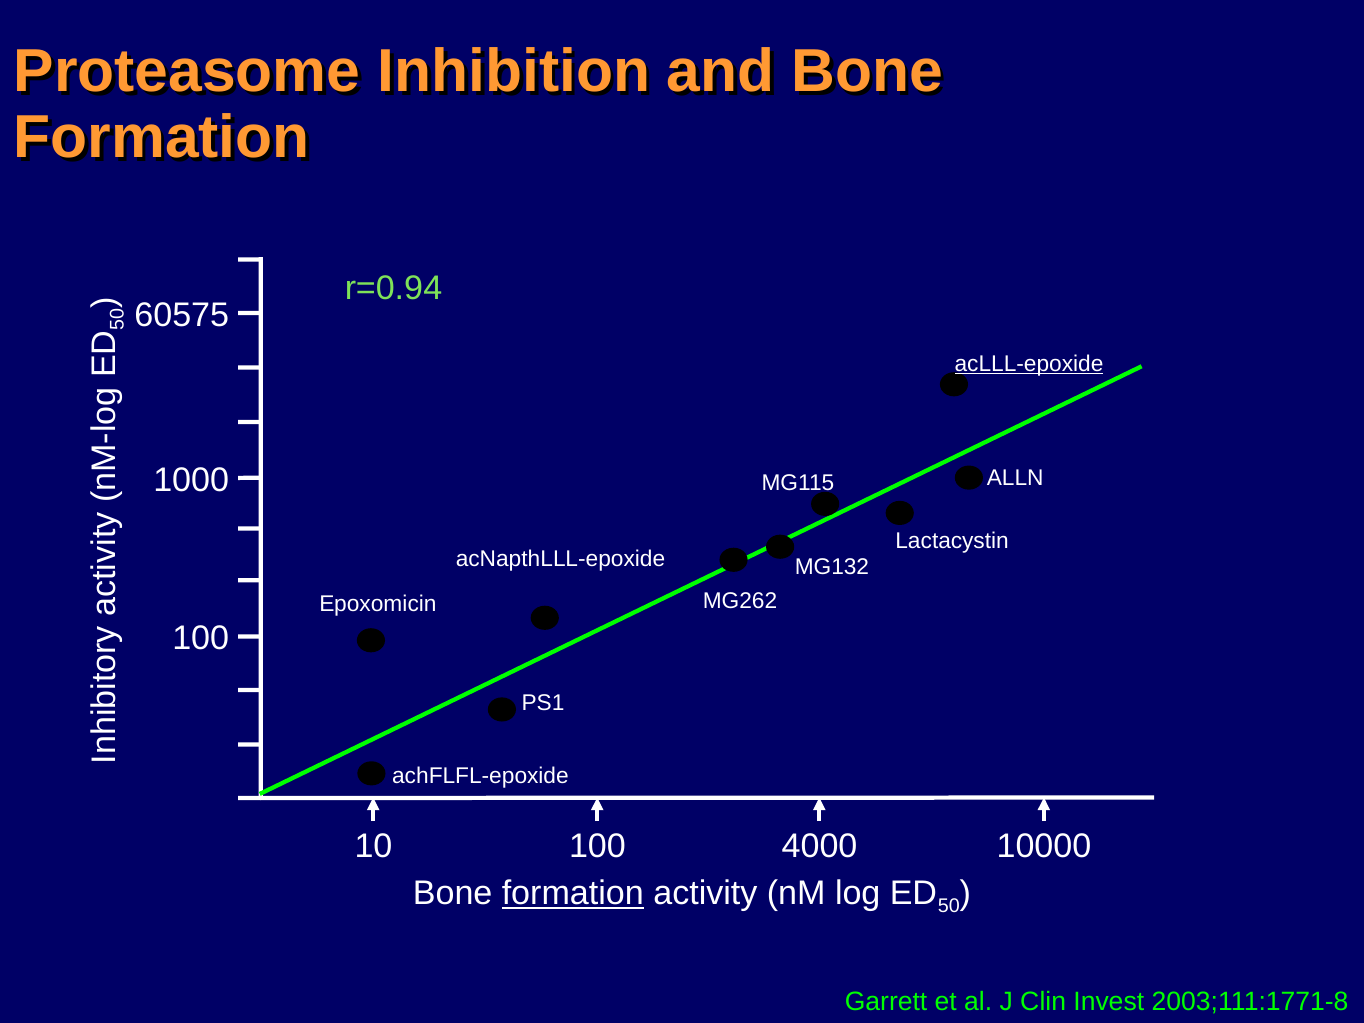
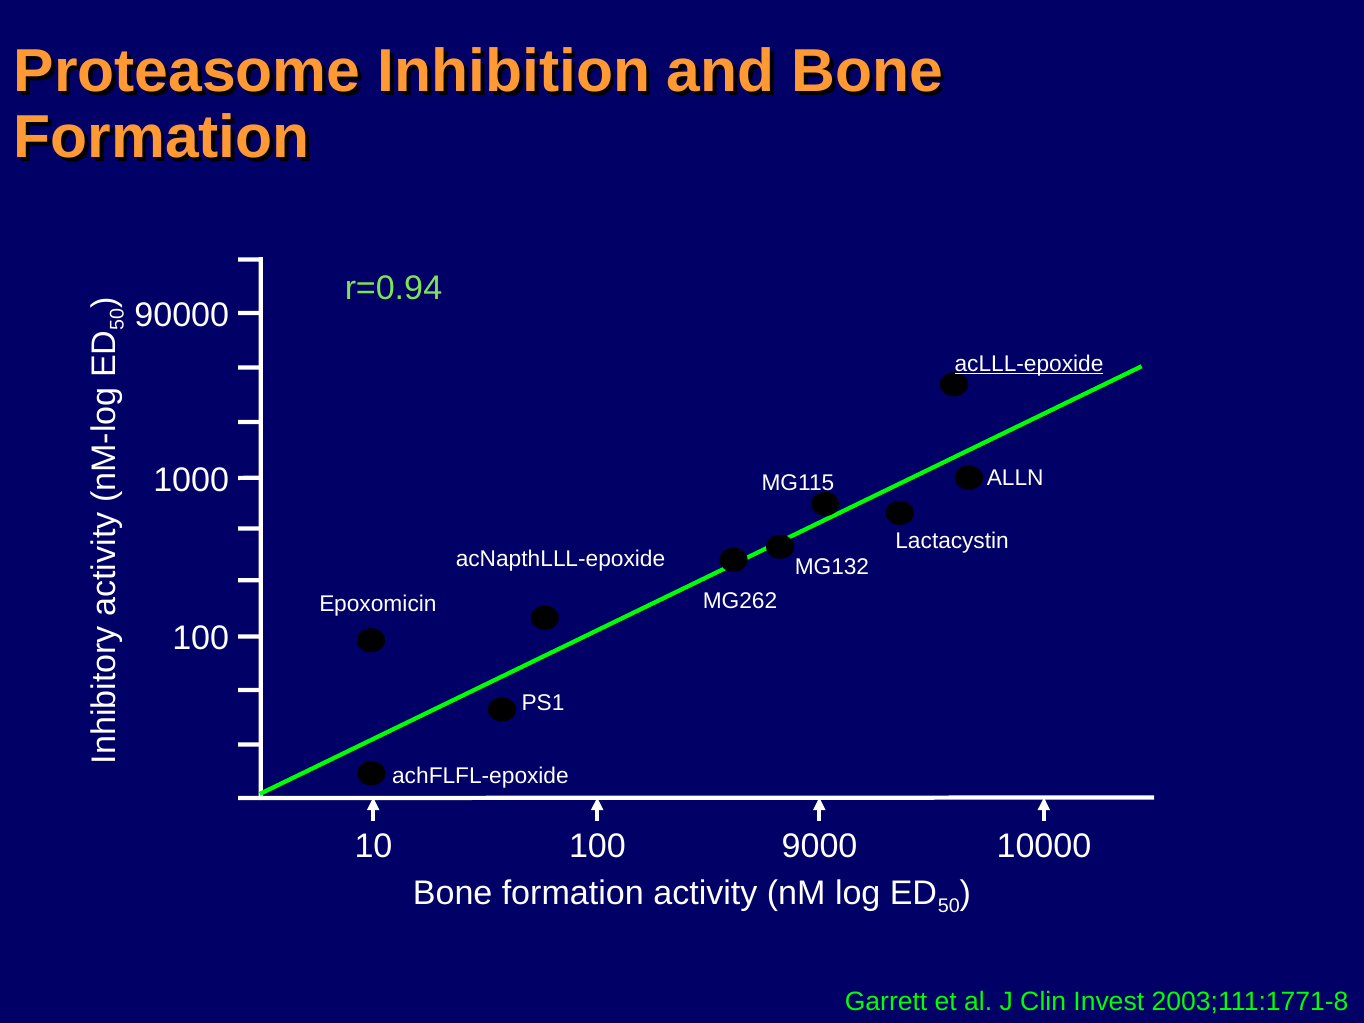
60575: 60575 -> 90000
4000: 4000 -> 9000
formation at (573, 893) underline: present -> none
